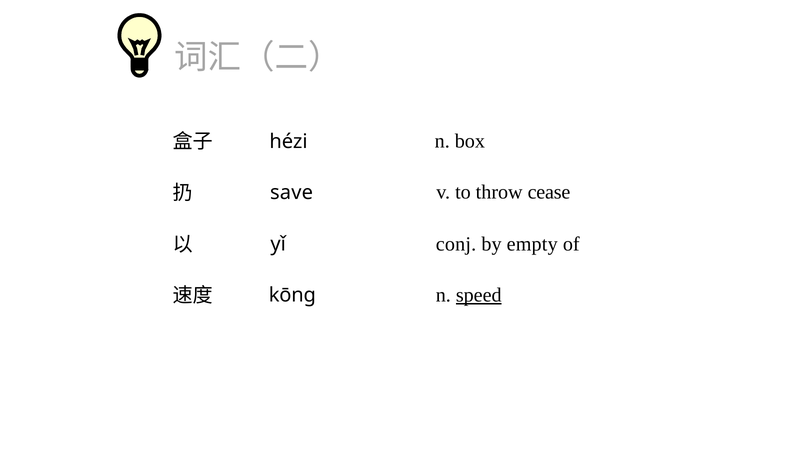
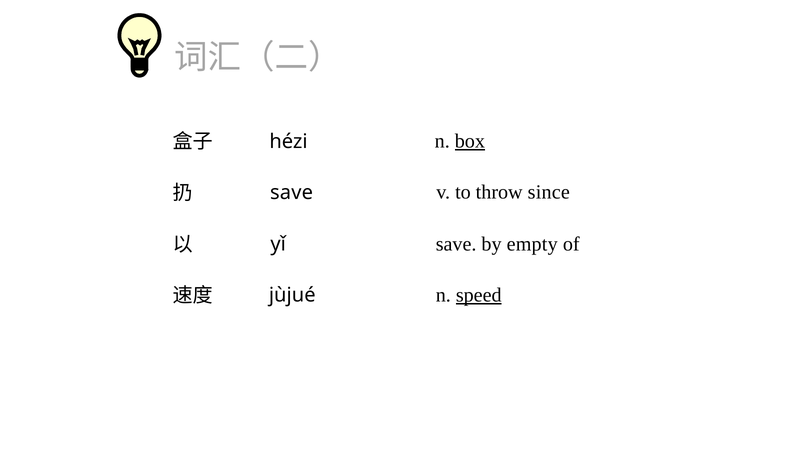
box underline: none -> present
cease: cease -> since
conj at (456, 244): conj -> save
kōng: kōng -> jùjué
